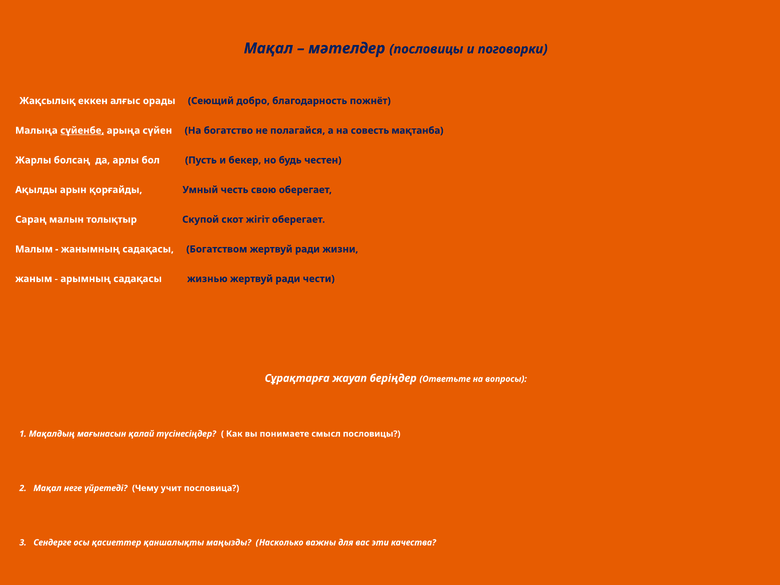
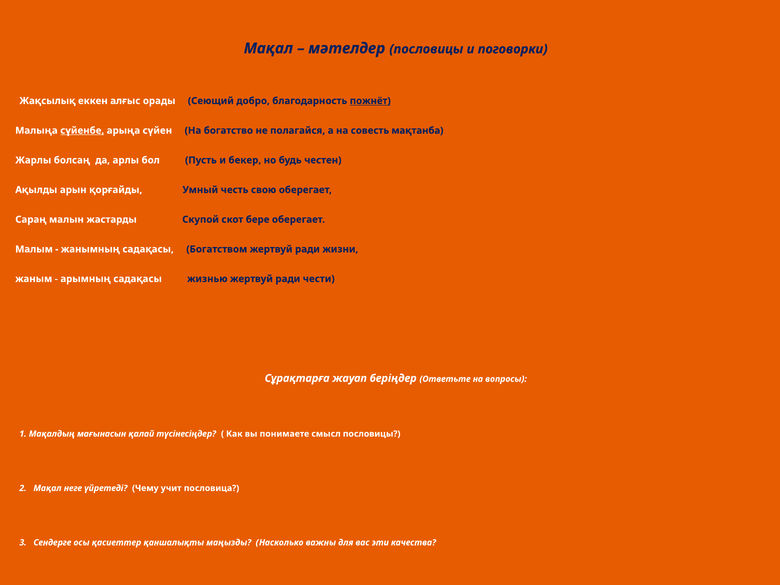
пожнёт underline: none -> present
толықтыр: толықтыр -> жастарды
жігіт: жігіт -> бере
